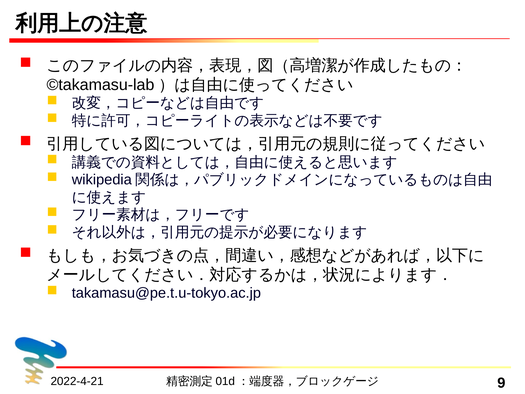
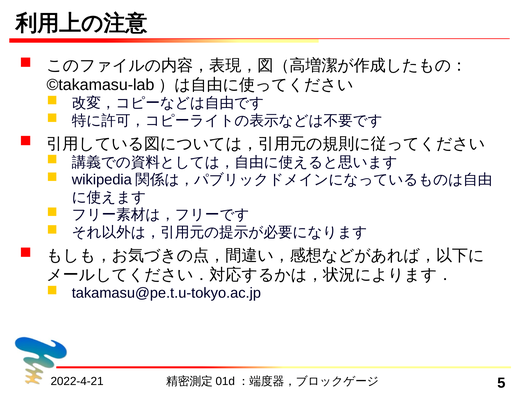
9: 9 -> 5
